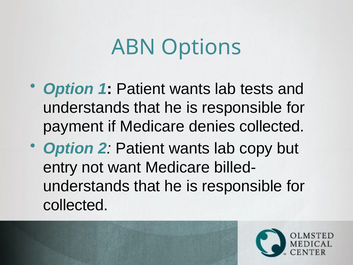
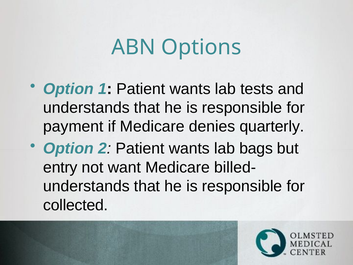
denies collected: collected -> quarterly
copy: copy -> bags
